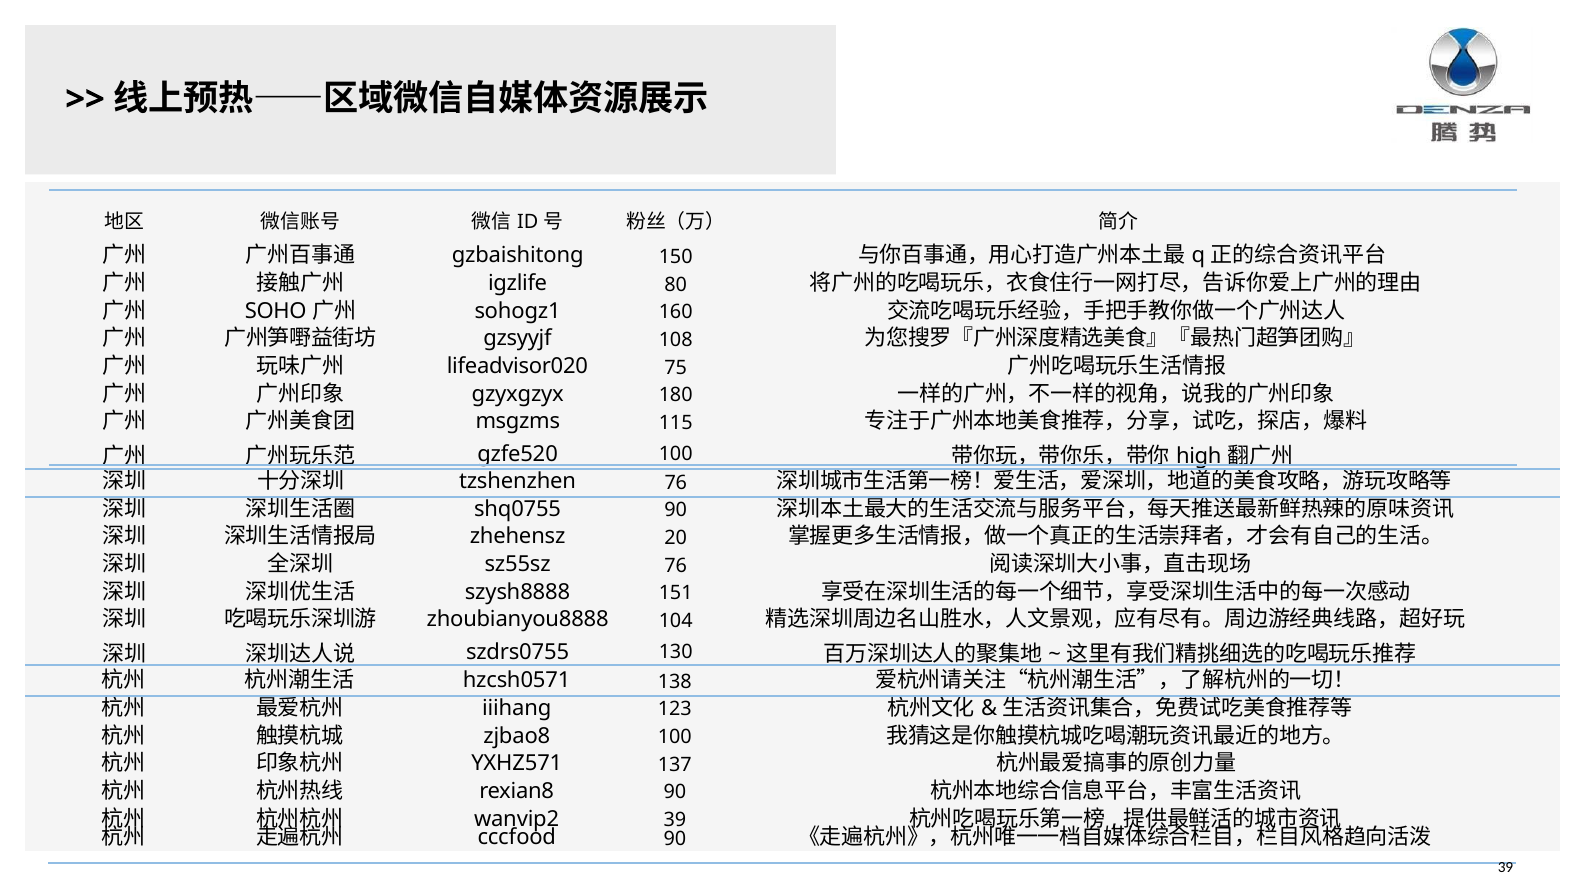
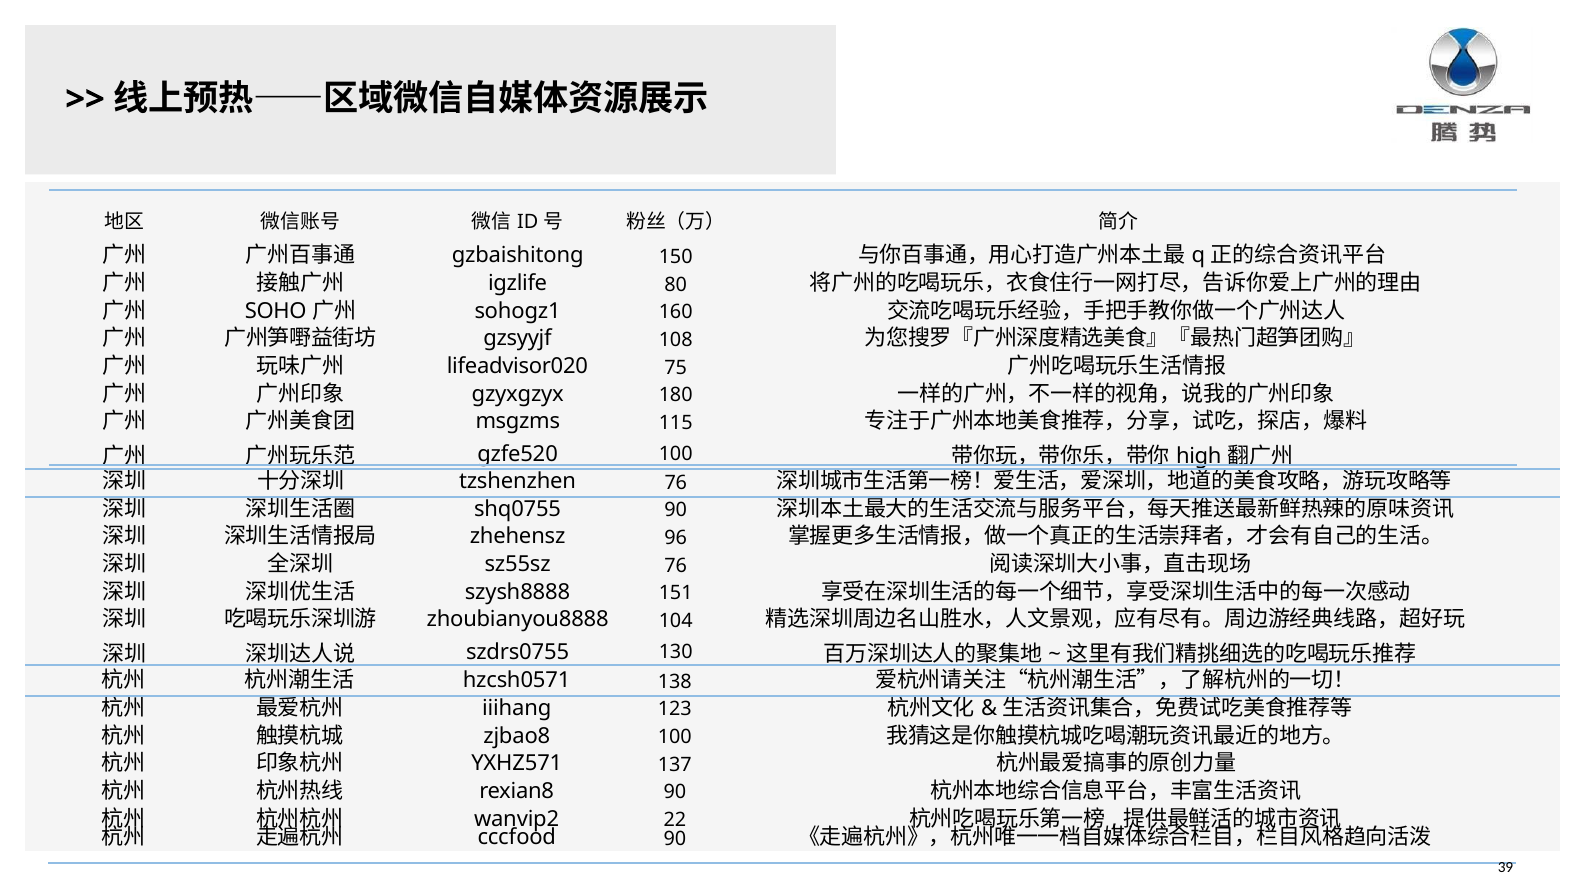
20: 20 -> 96
wanvip2 39: 39 -> 22
